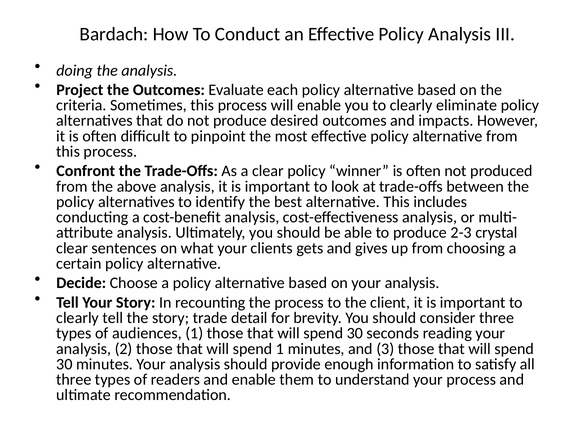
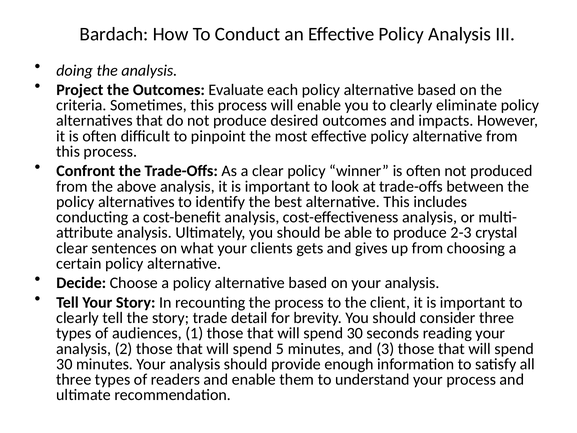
spend 1: 1 -> 5
